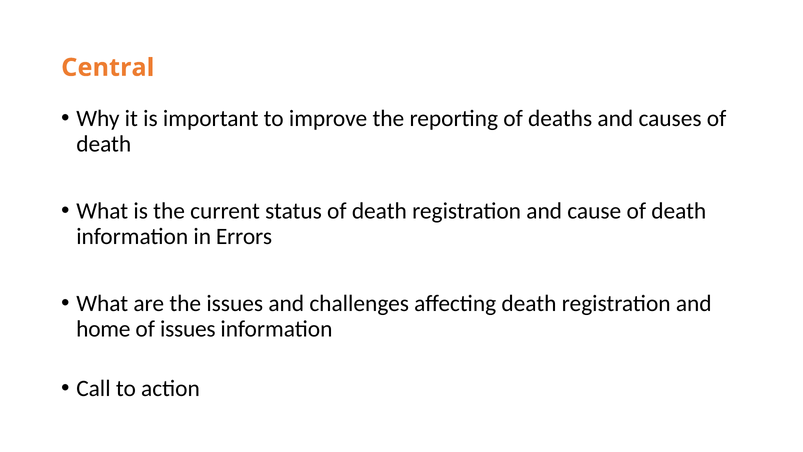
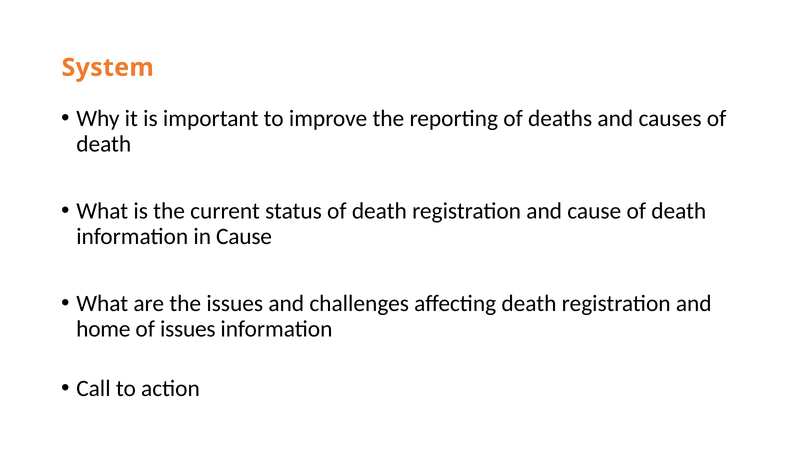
Central: Central -> System
in Errors: Errors -> Cause
